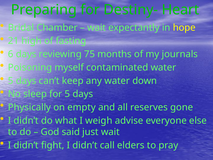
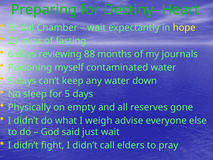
high: high -> miss
75: 75 -> 88
